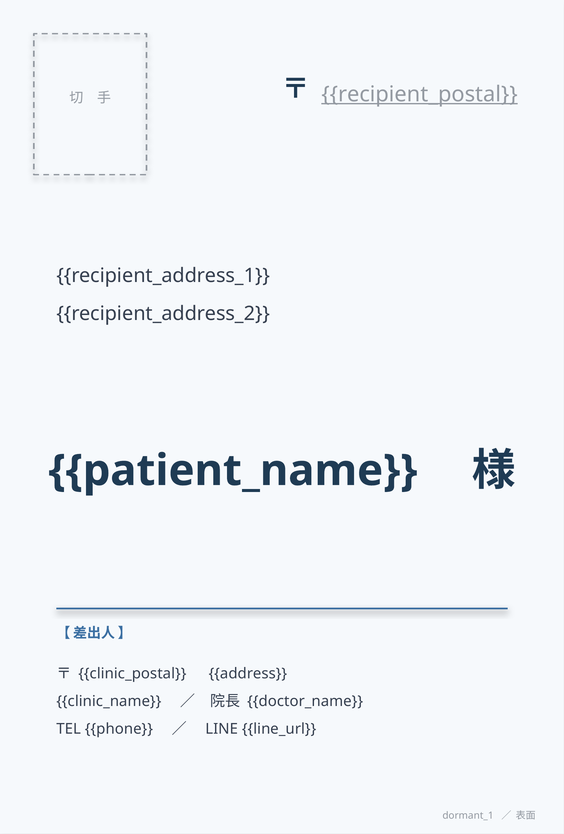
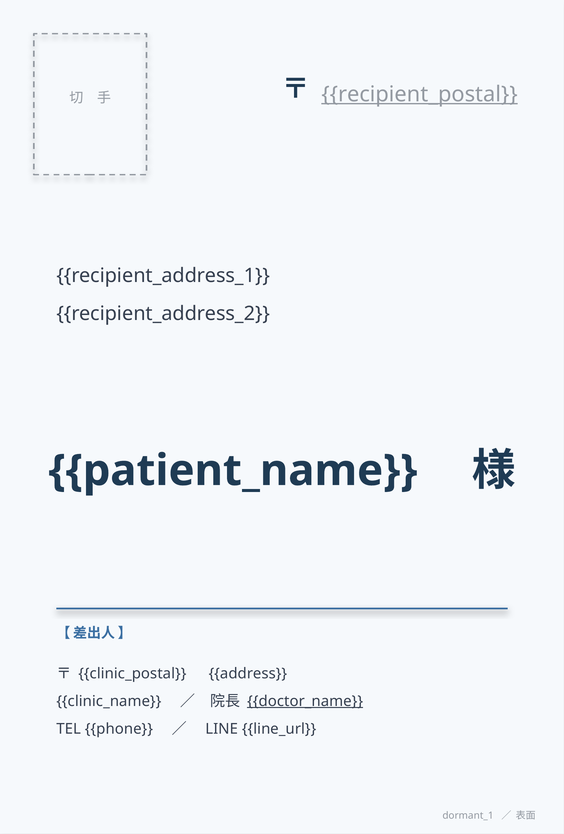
doctor_name underline: none -> present
